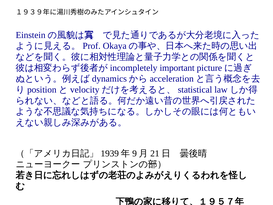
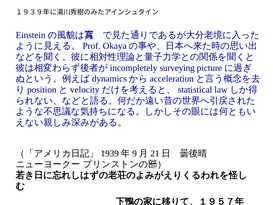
important: important -> surveying
